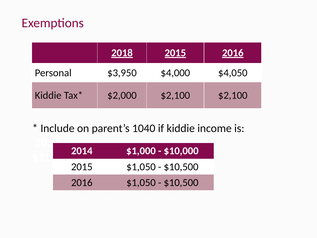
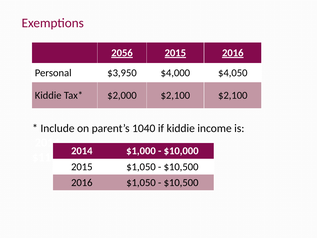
2018: 2018 -> 2056
